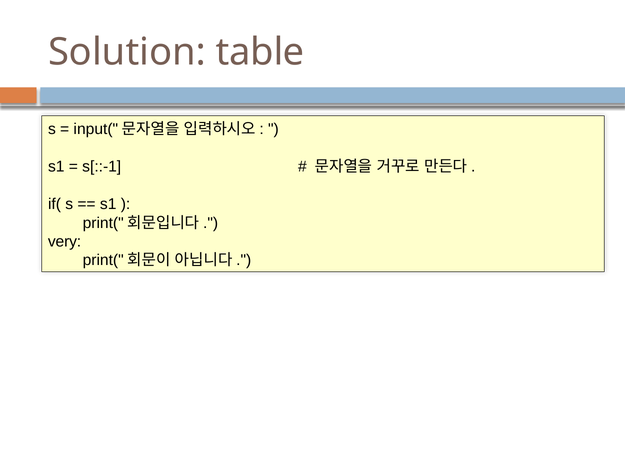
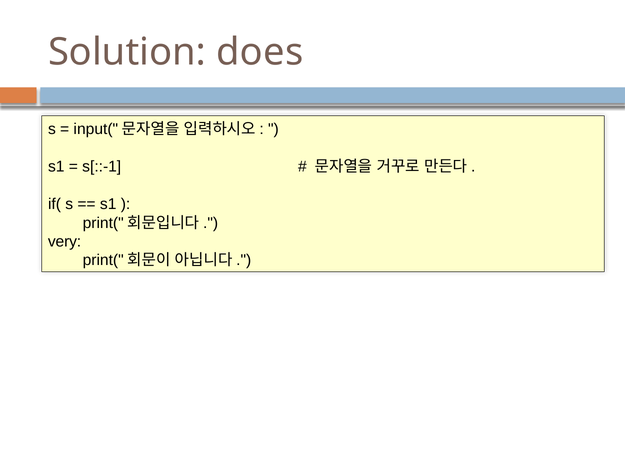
table: table -> does
